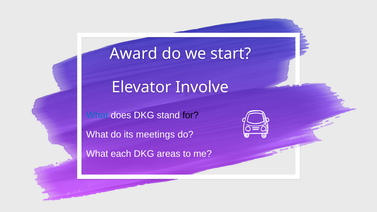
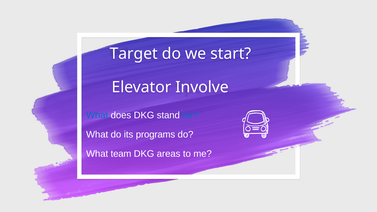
Award: Award -> Target
for colour: black -> blue
meetings: meetings -> programs
each: each -> team
